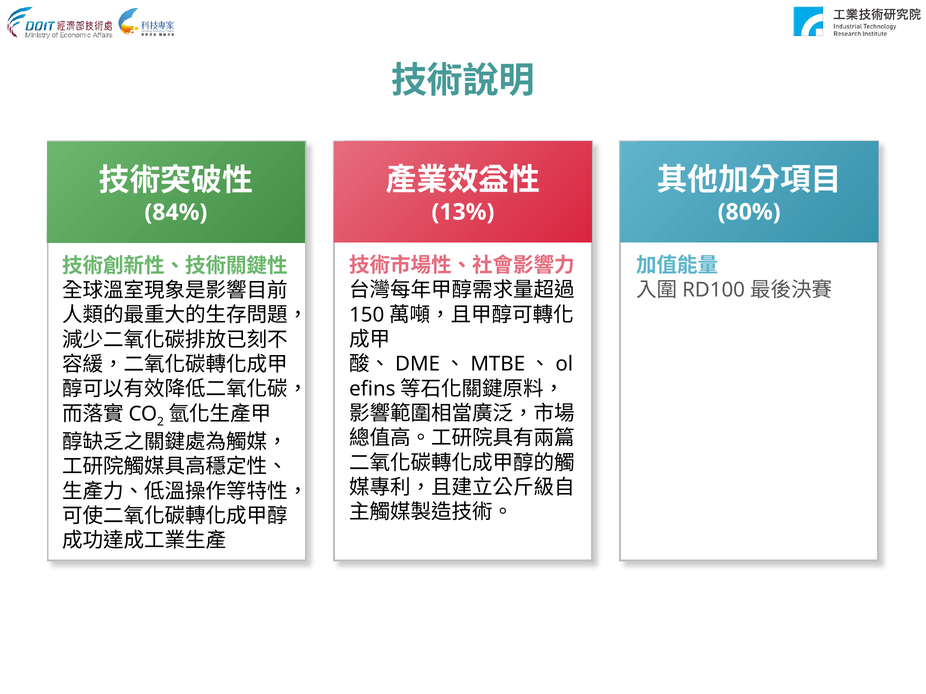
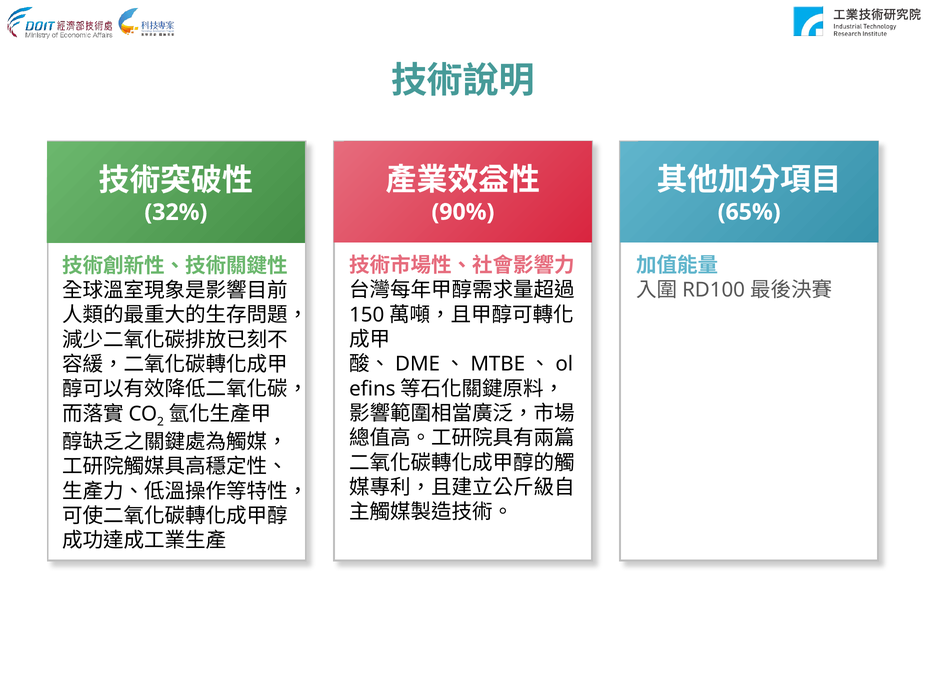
13%: 13% -> 90%
80%: 80% -> 65%
84%: 84% -> 32%
